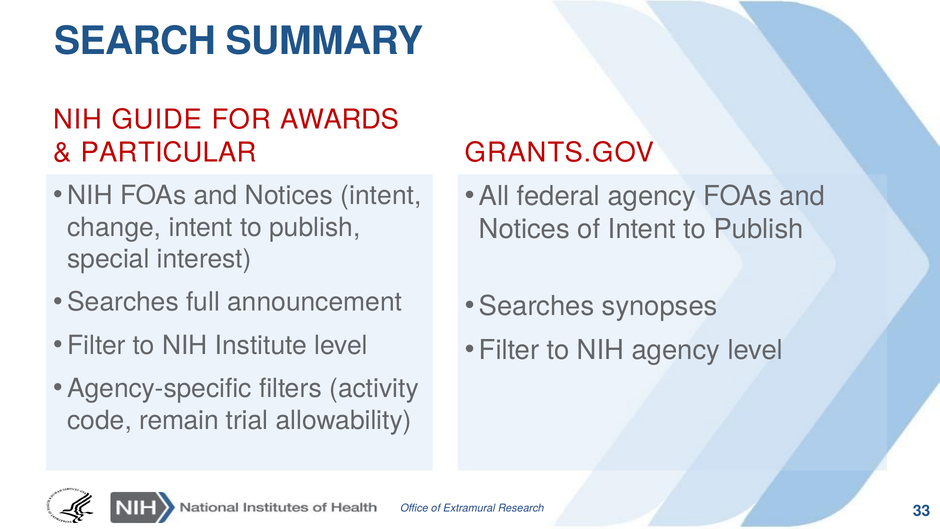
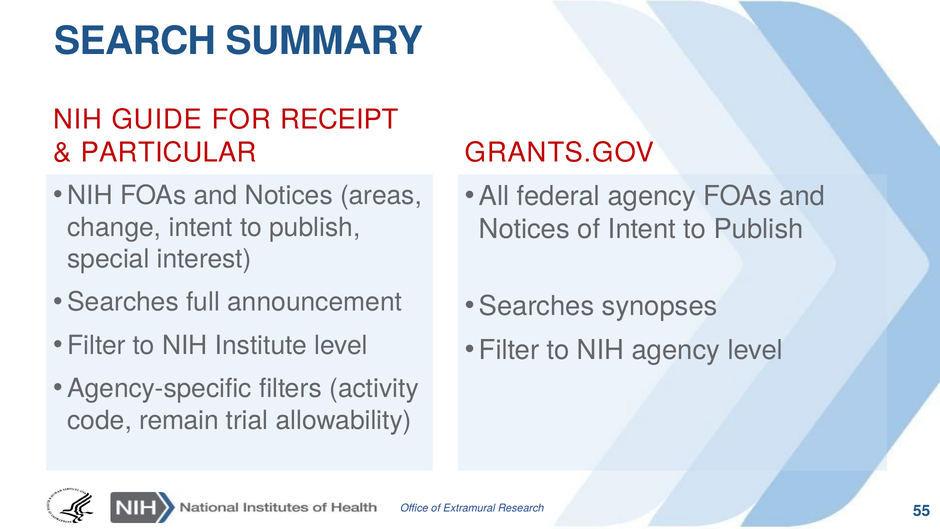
AWARDS: AWARDS -> RECEIPT
Notices intent: intent -> areas
33: 33 -> 55
